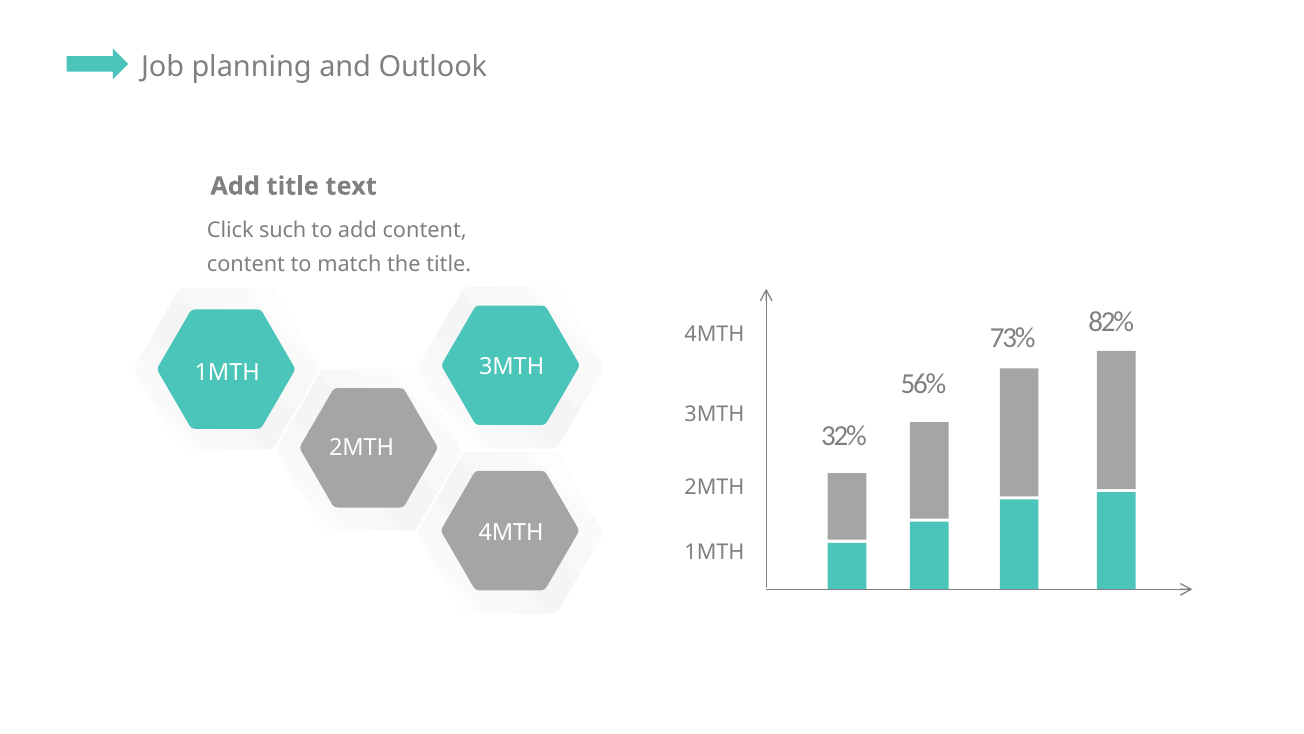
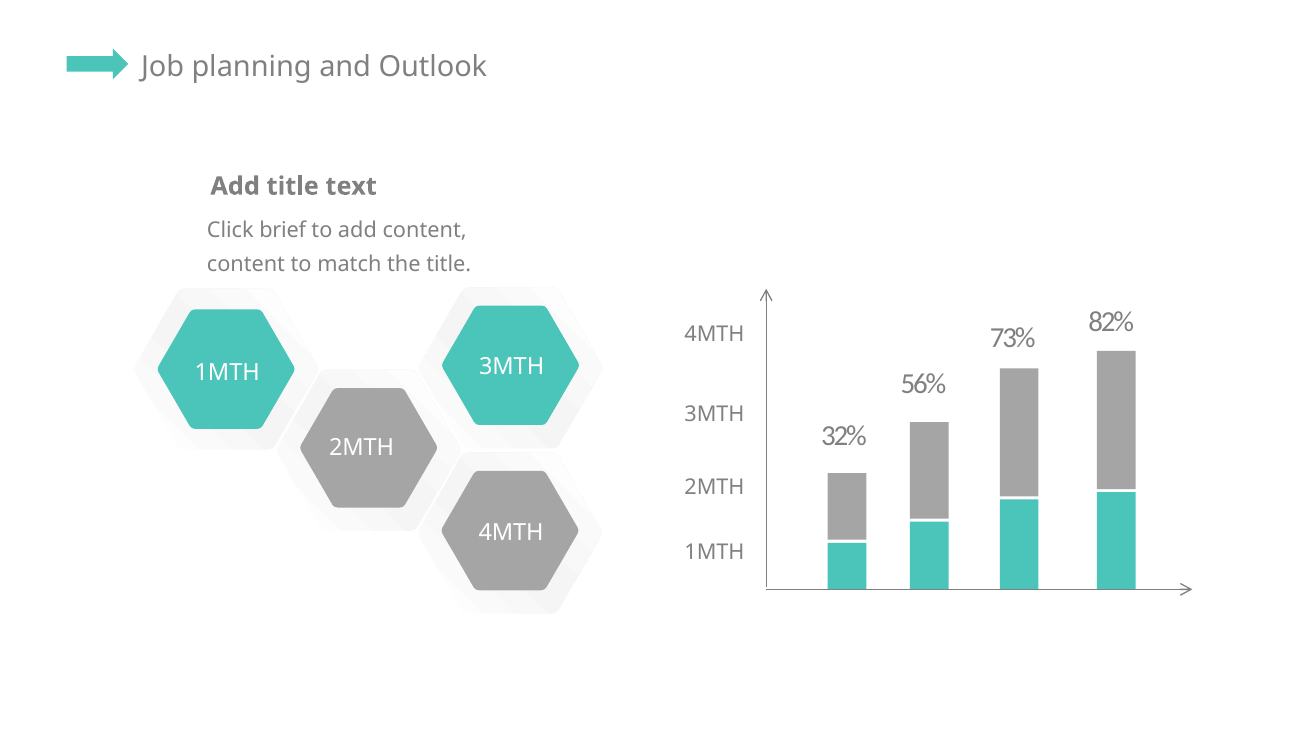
such: such -> brief
